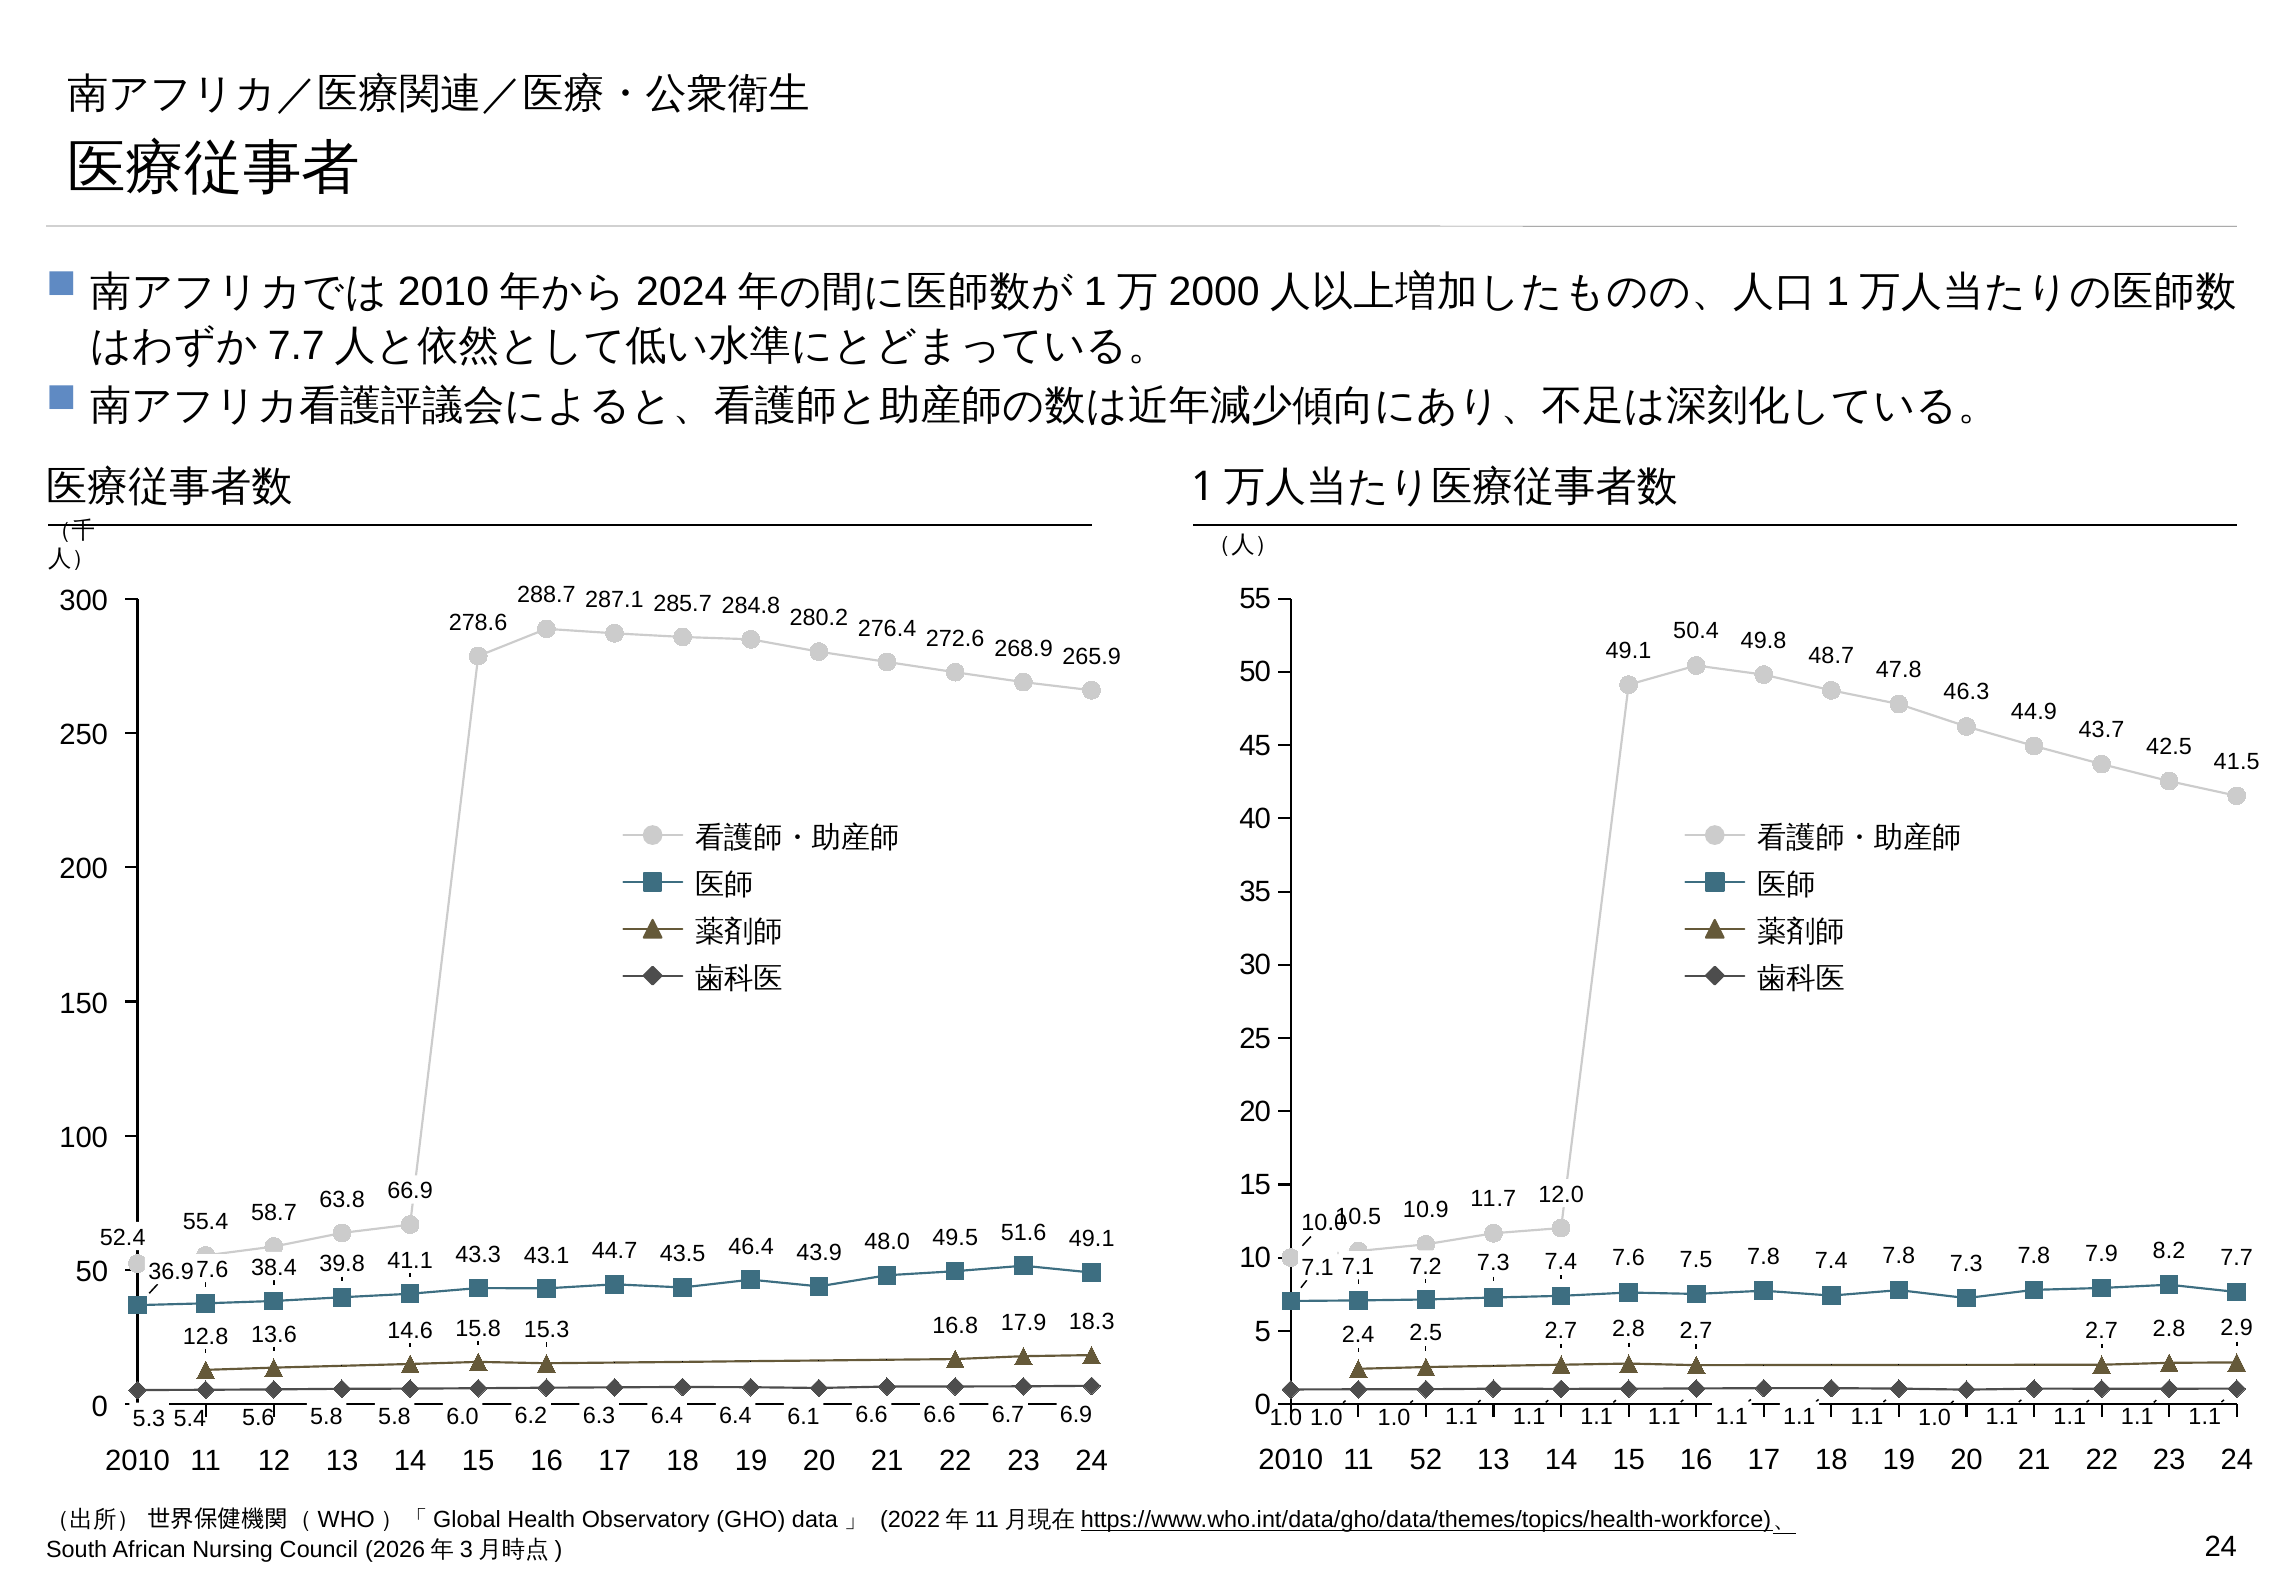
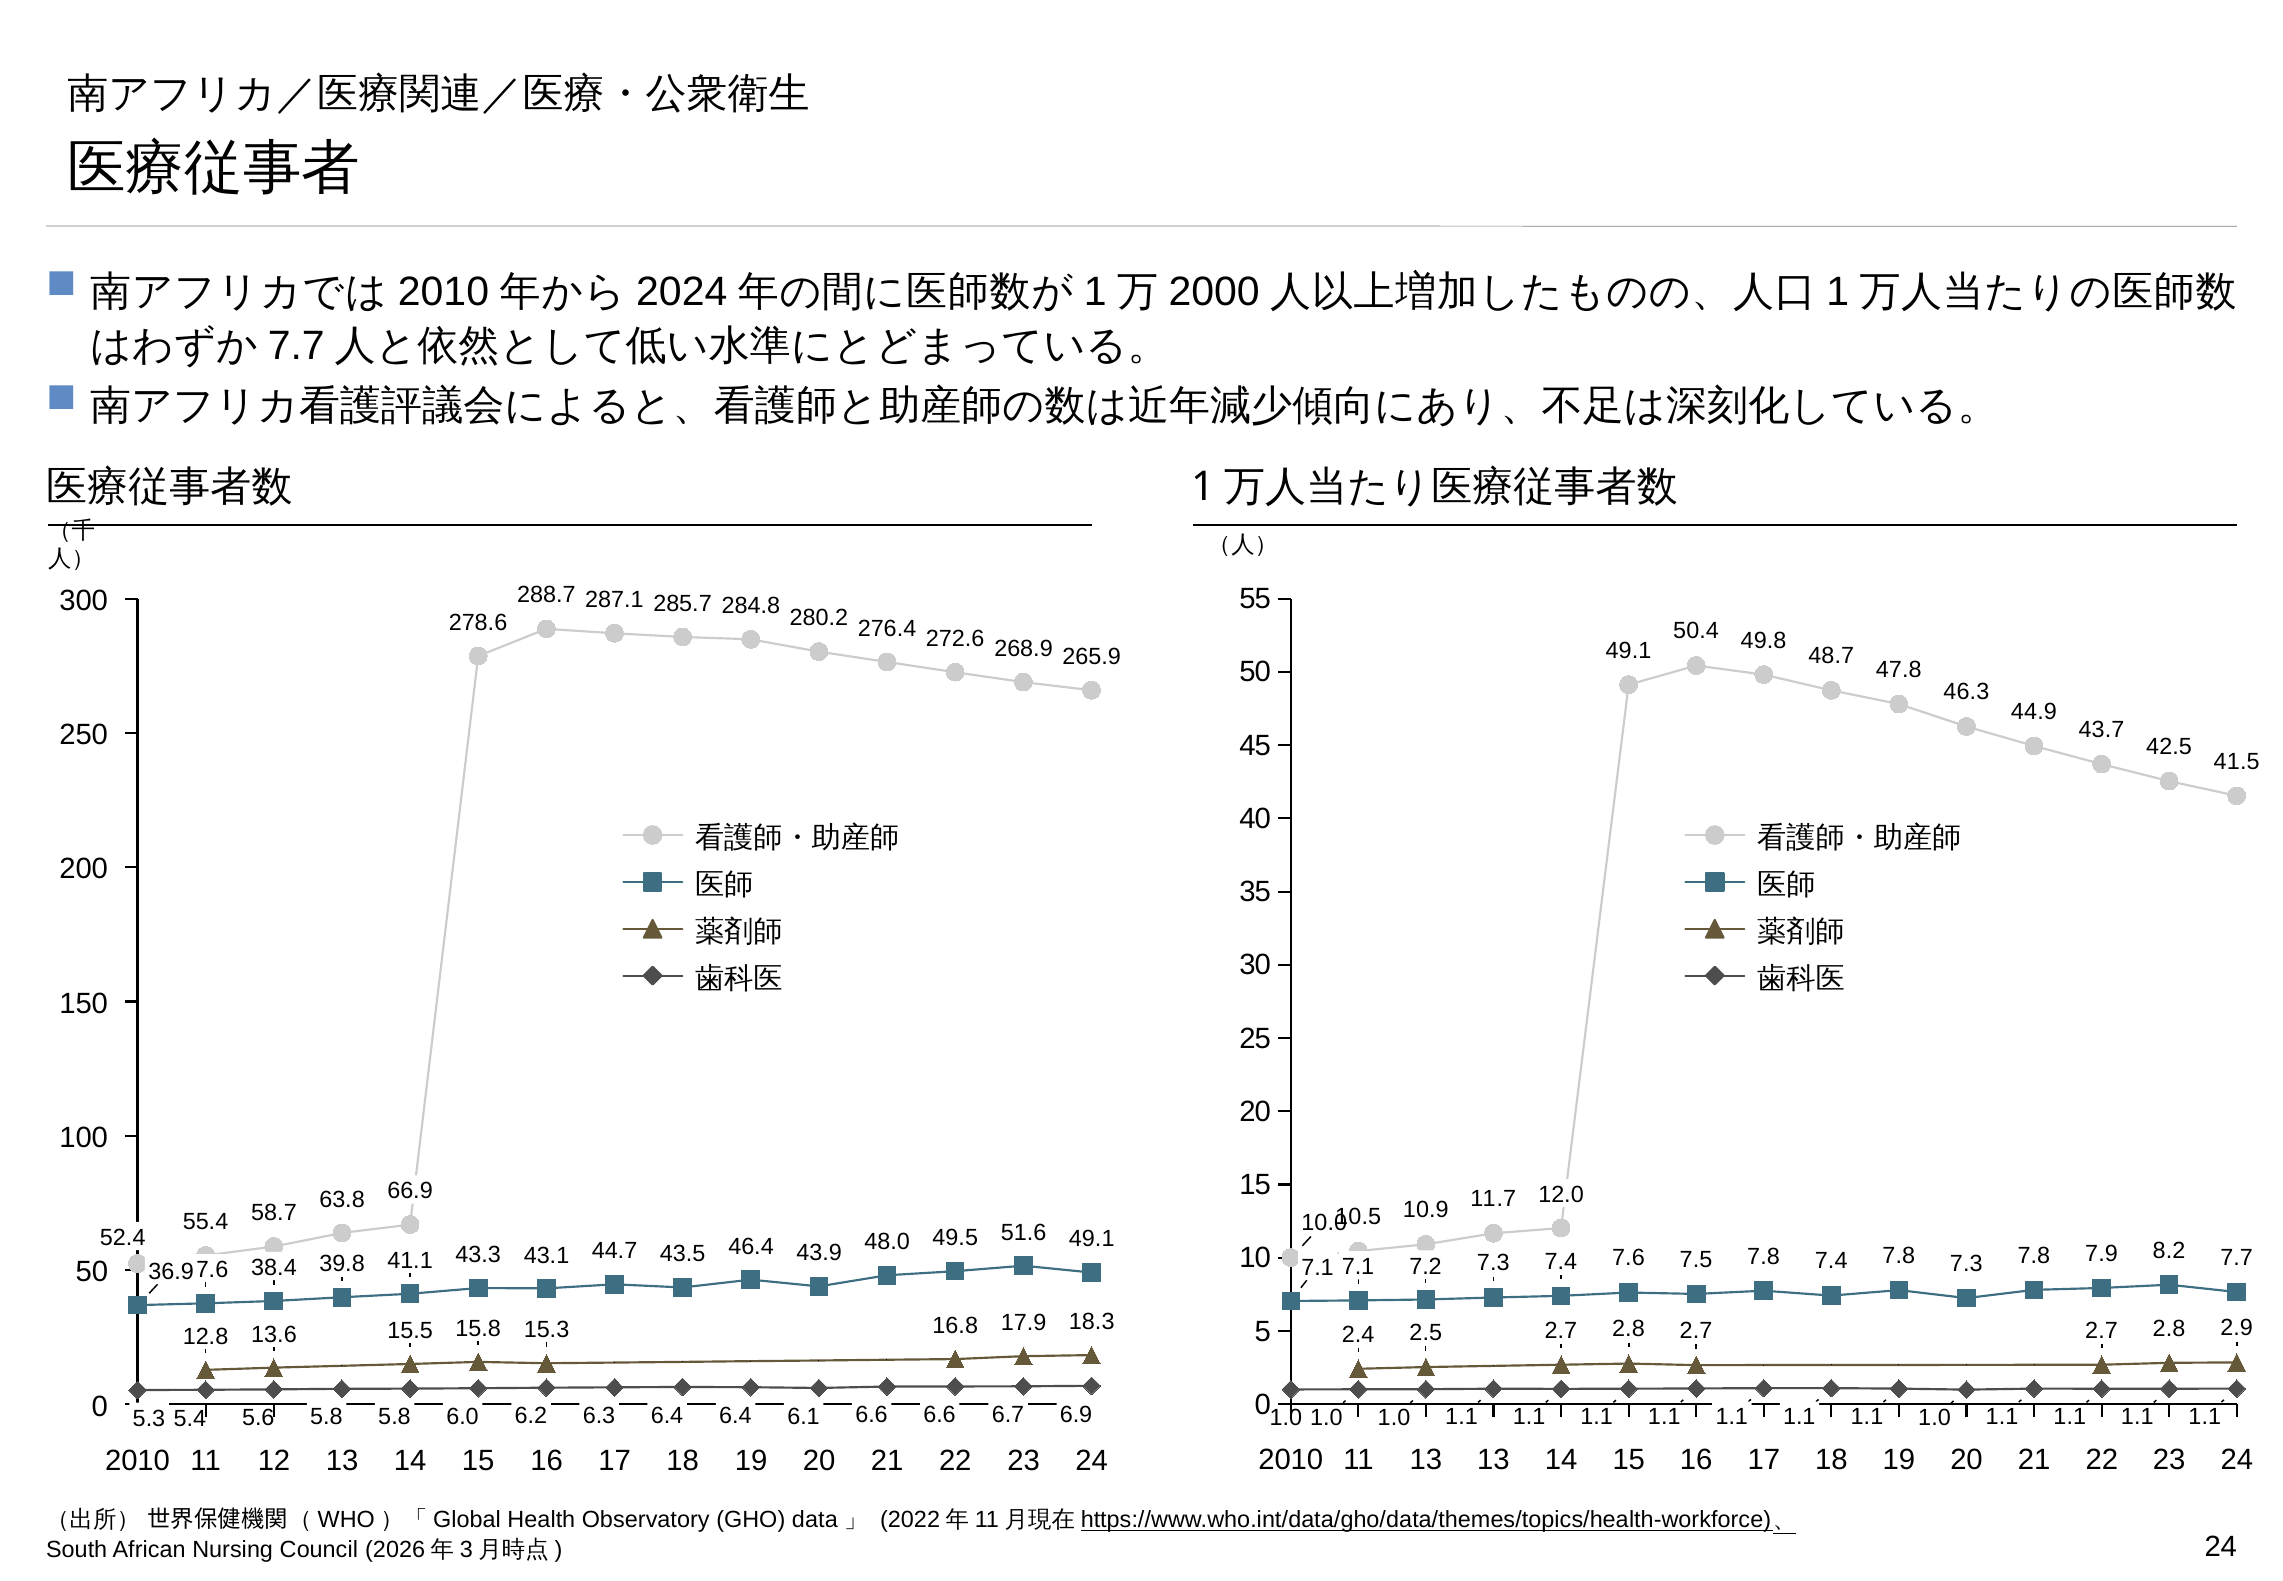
14.6: 14.6 -> 15.5
11 52: 52 -> 13
